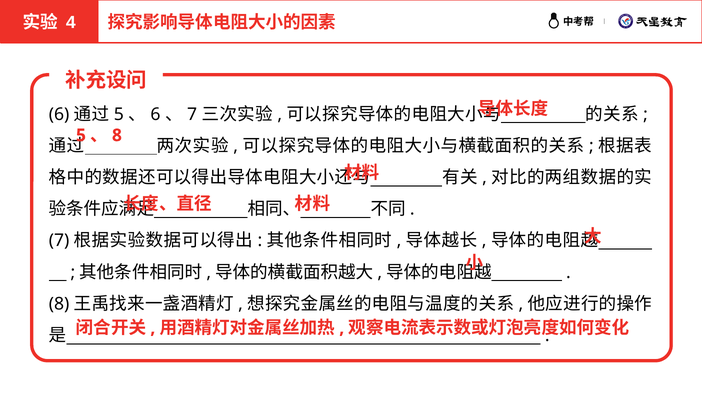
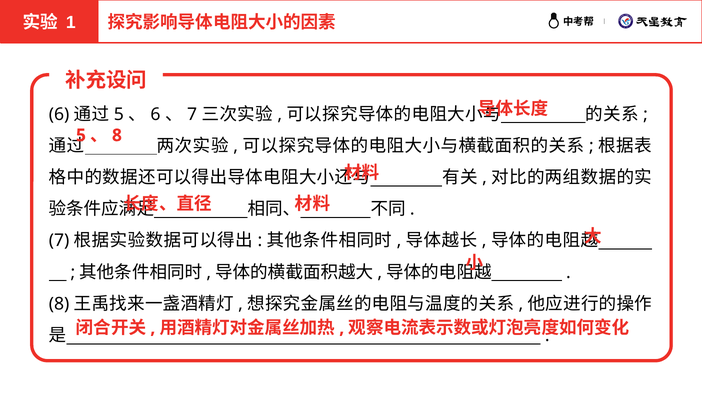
4: 4 -> 1
